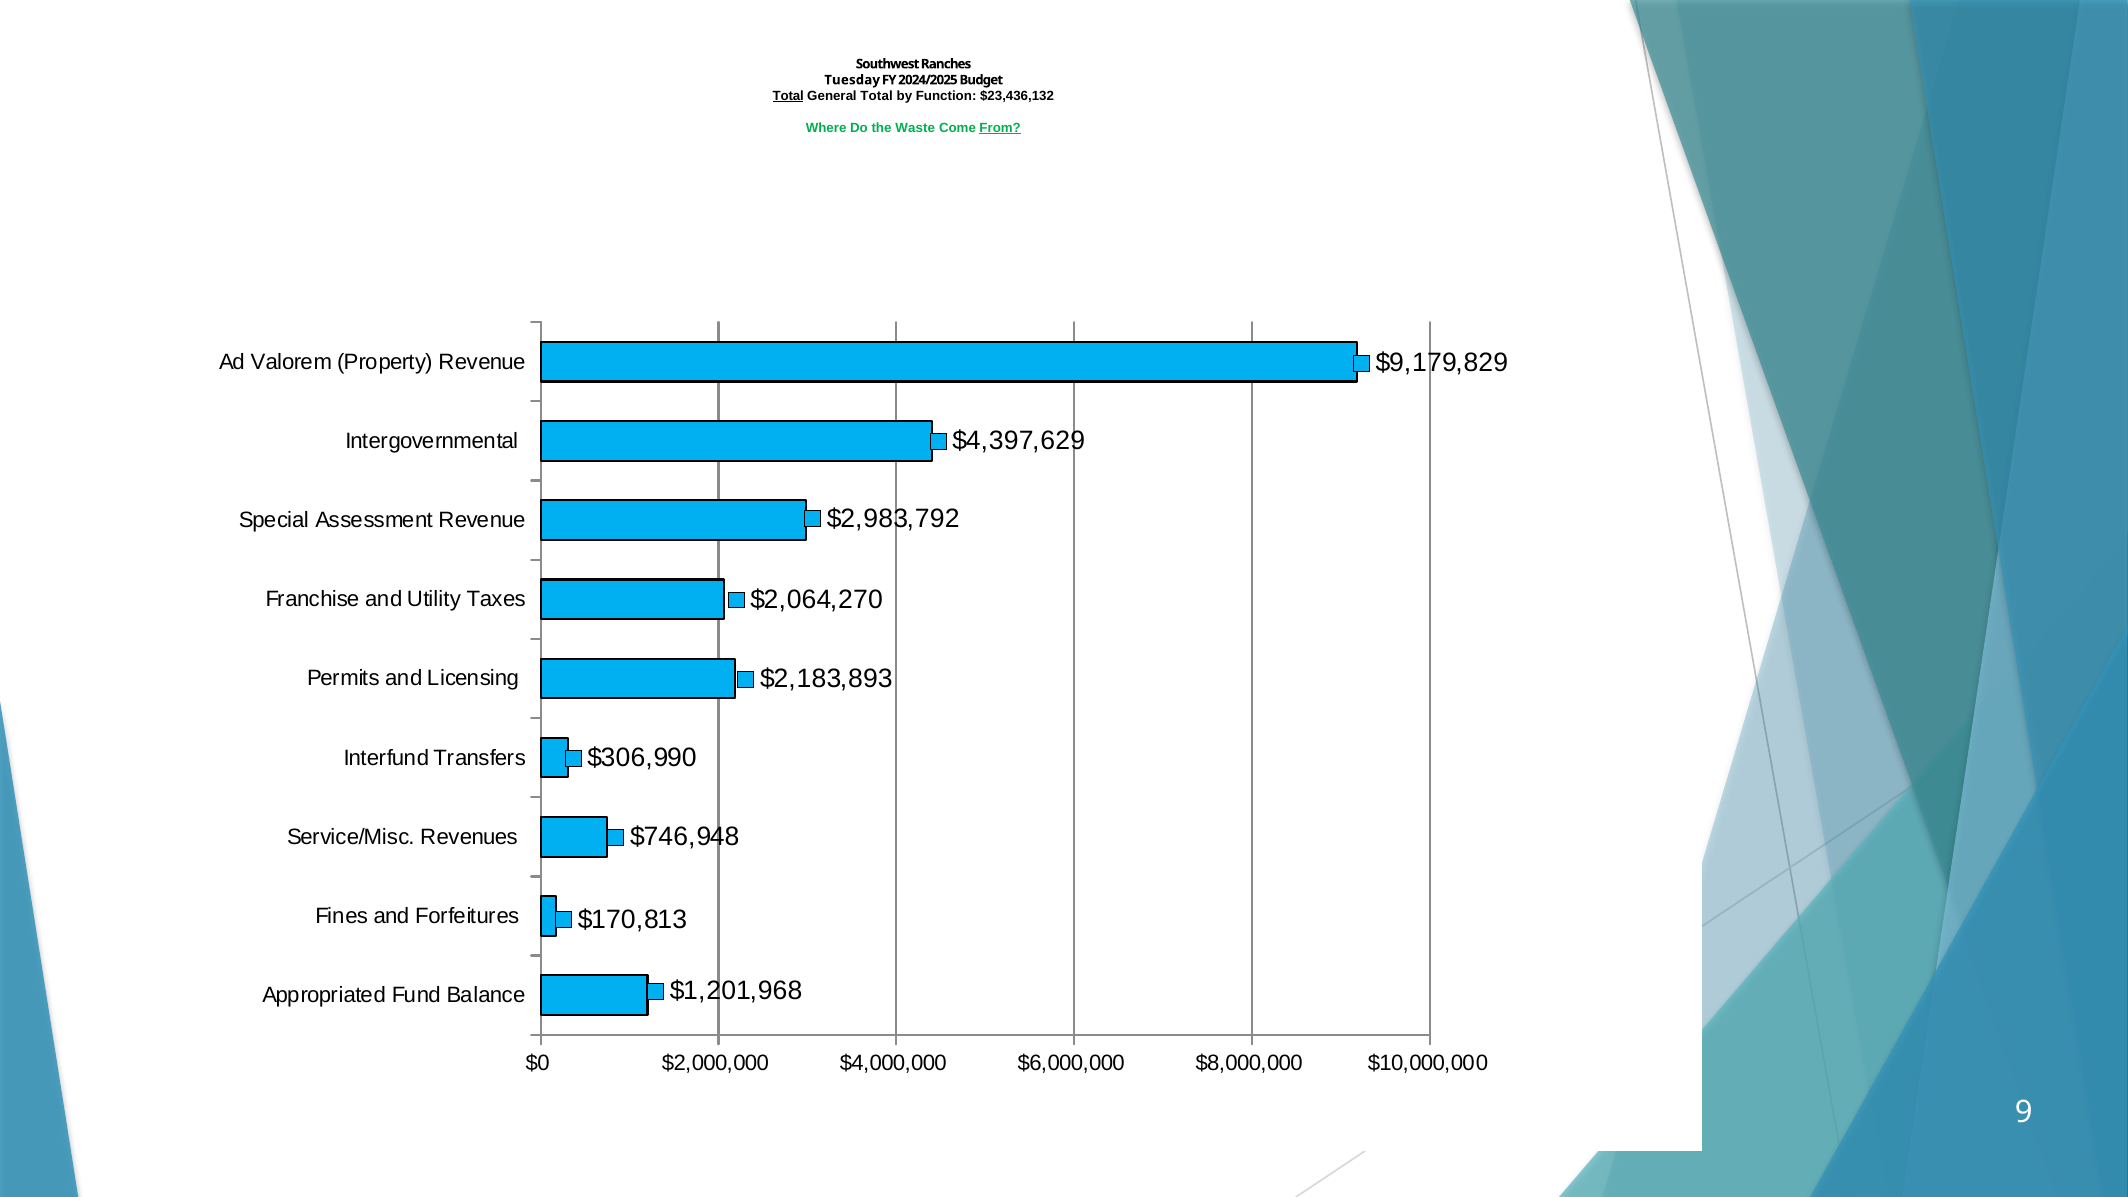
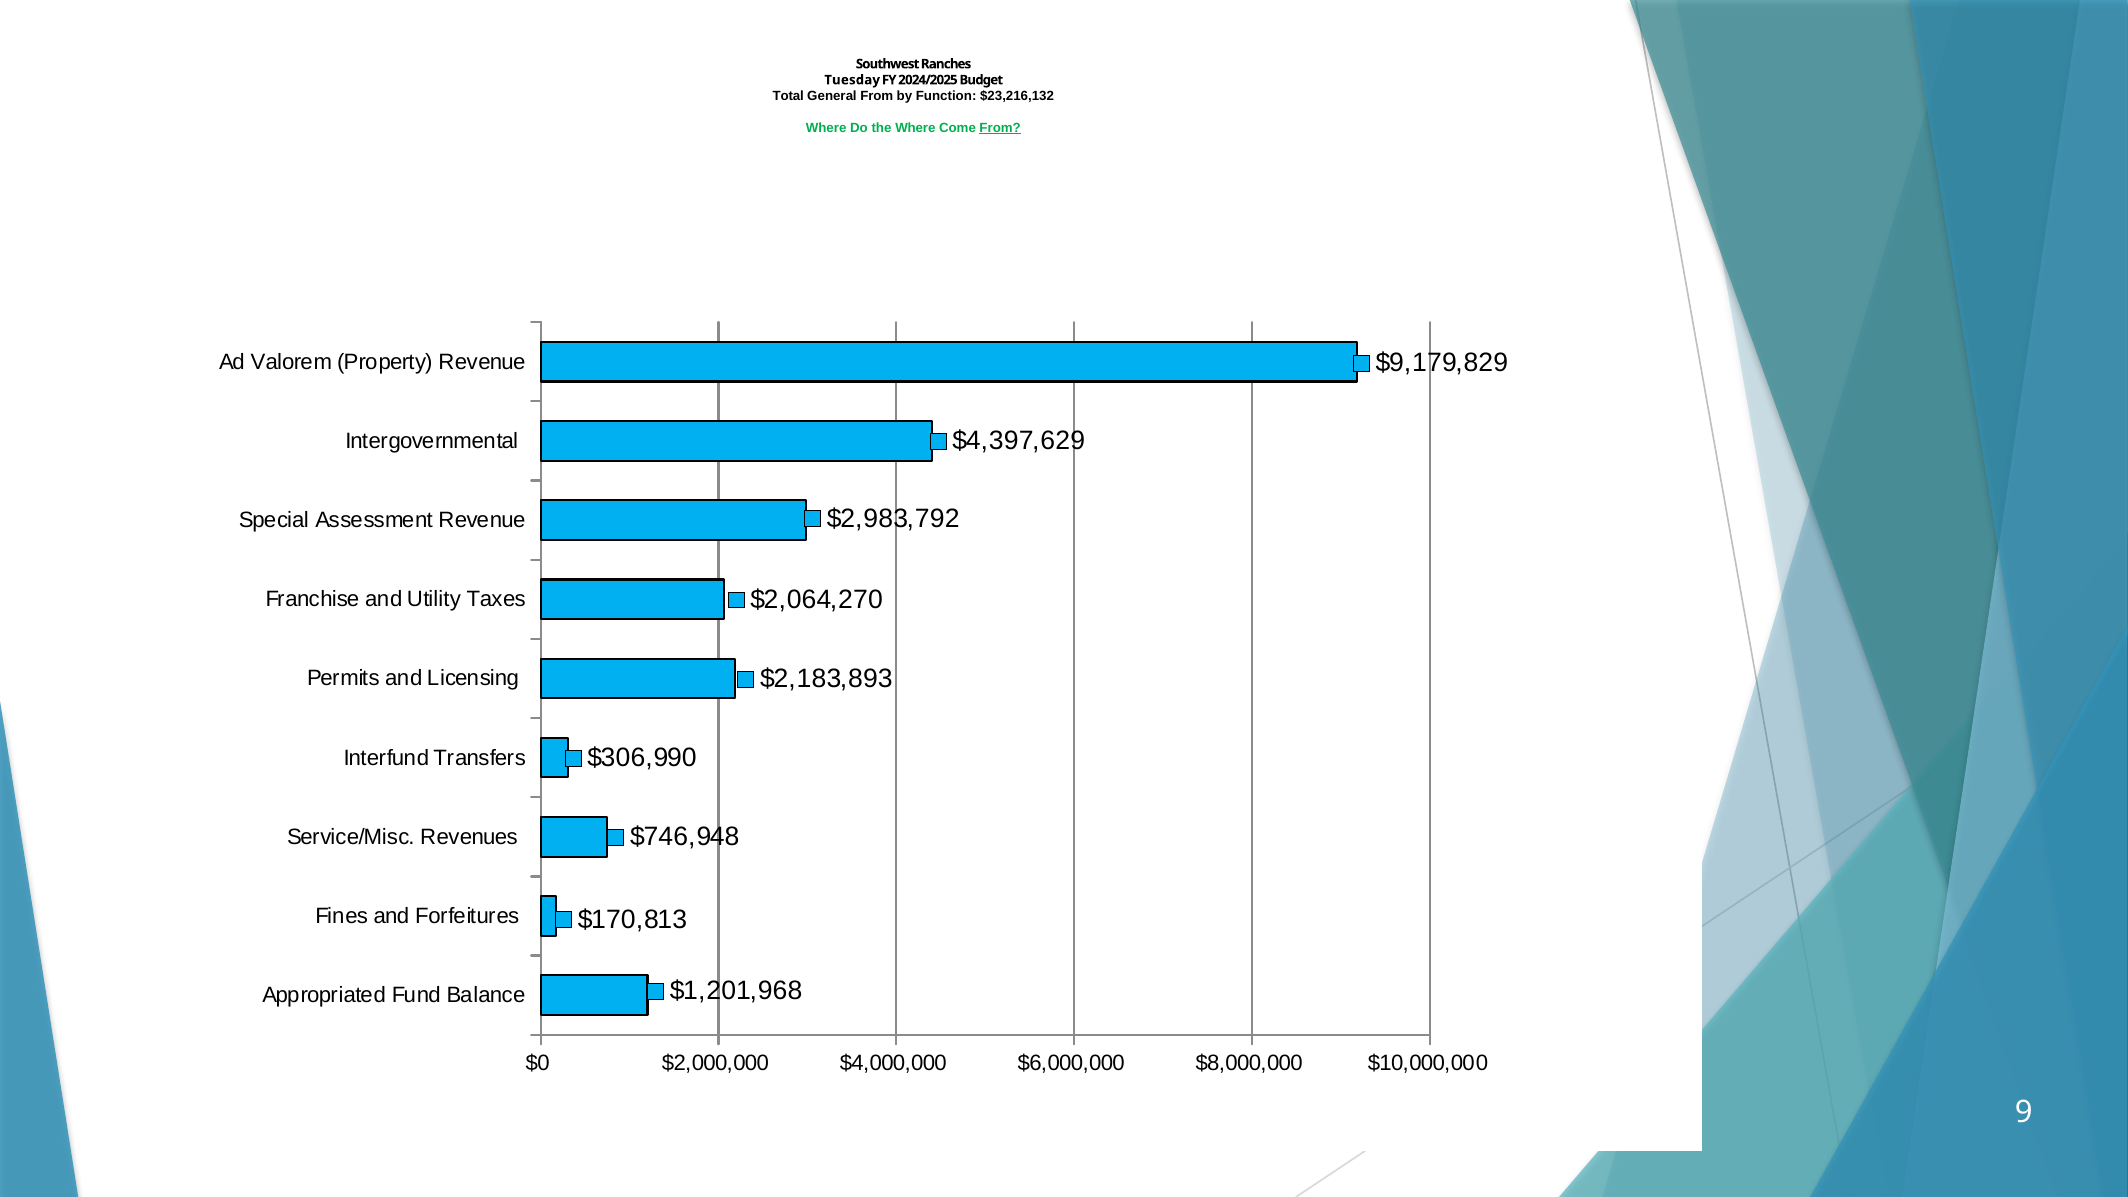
Total at (788, 96) underline: present -> none
General Total: Total -> From
$23,436,132: $23,436,132 -> $23,216,132
the Waste: Waste -> Where
